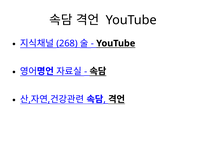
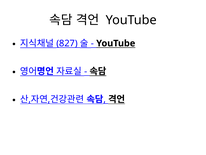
268: 268 -> 827
